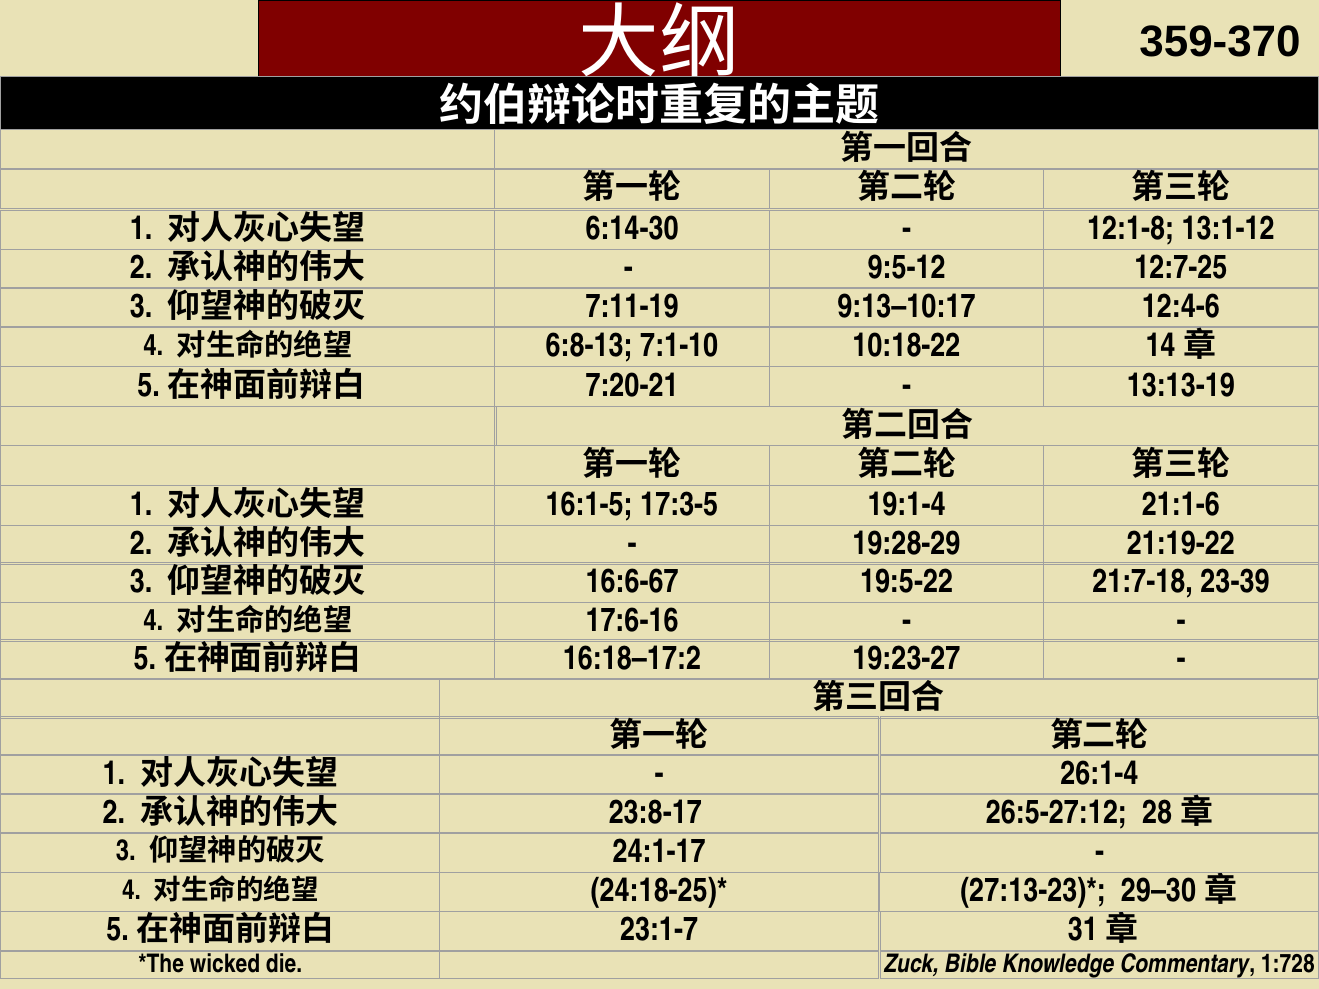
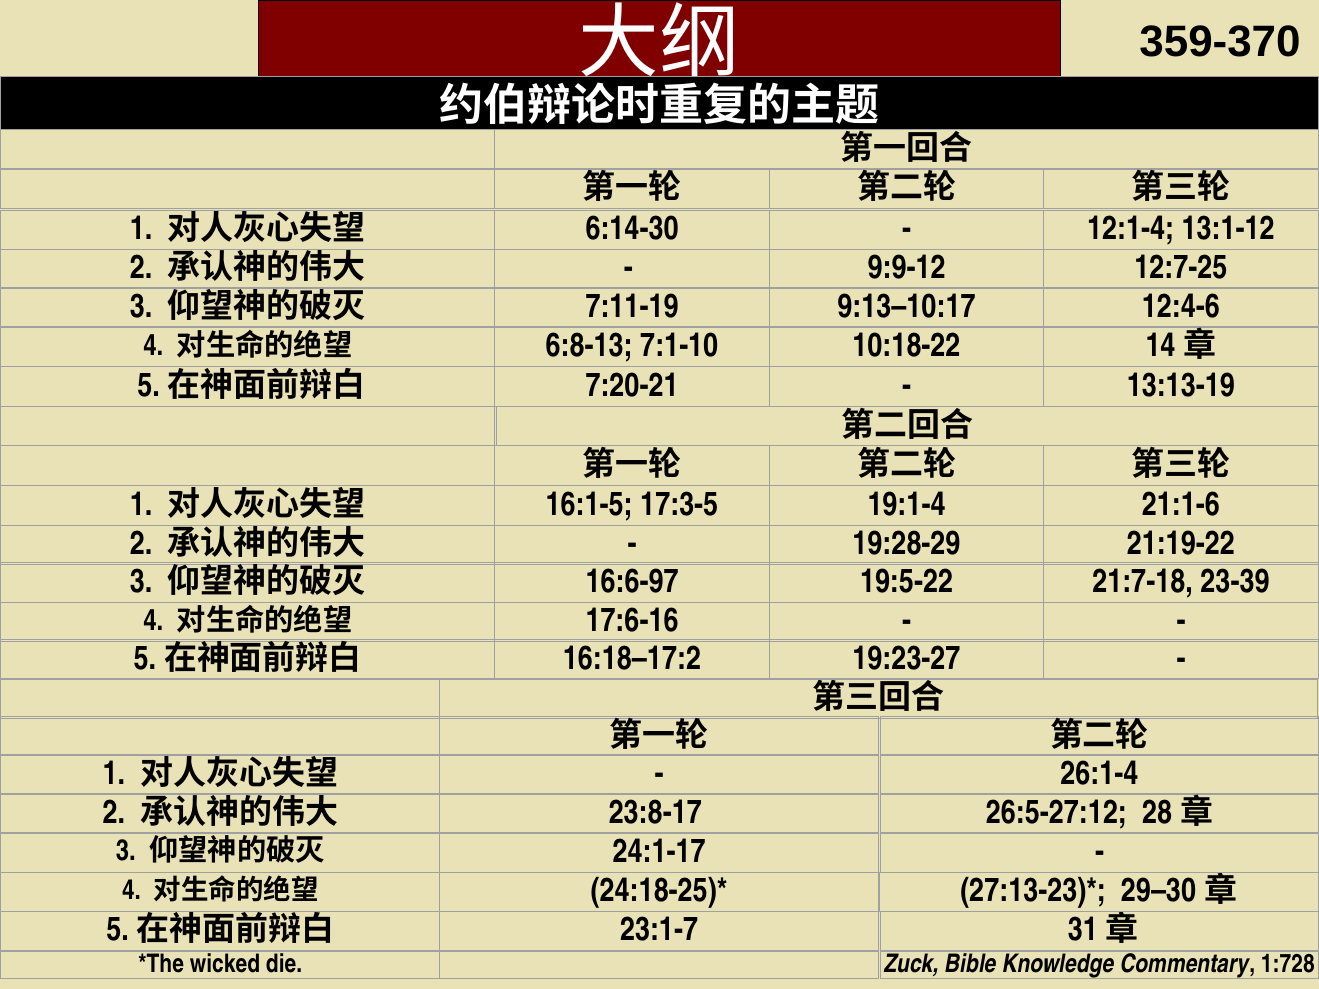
12:1-8: 12:1-8 -> 12:1-4
9:5-12: 9:5-12 -> 9:9-12
16:6-67: 16:6-67 -> 16:6-97
